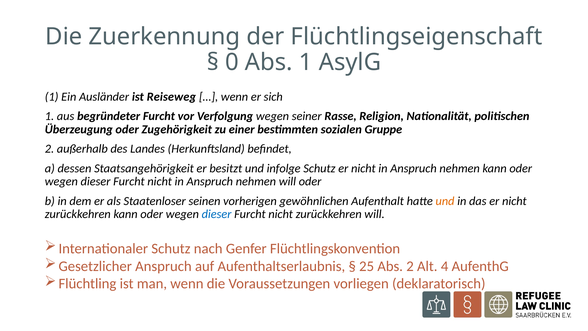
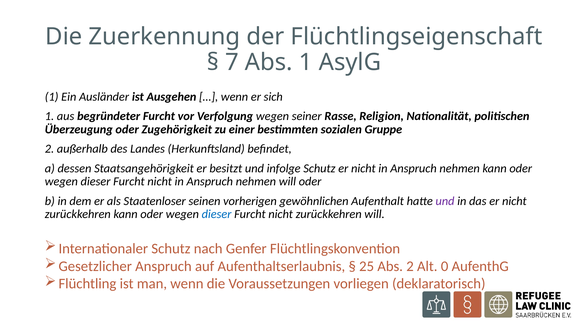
0: 0 -> 7
Reiseweg: Reiseweg -> Ausgehen
und at (445, 201) colour: orange -> purple
4: 4 -> 0
